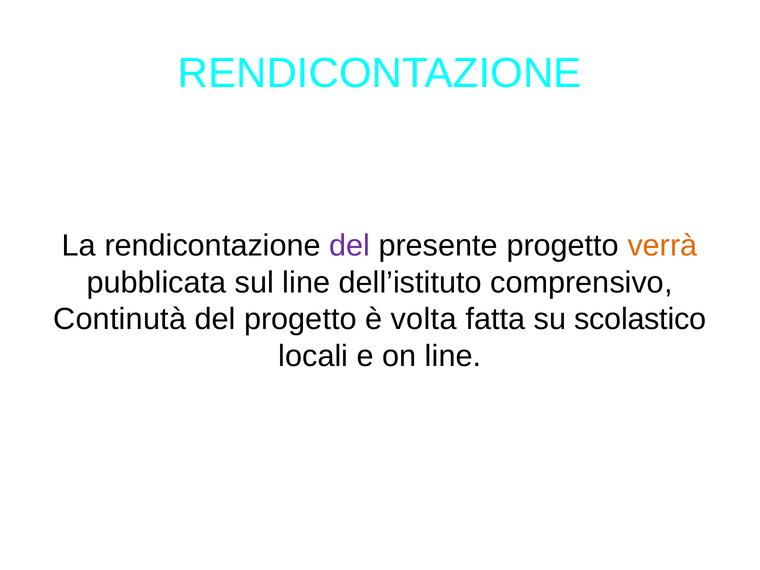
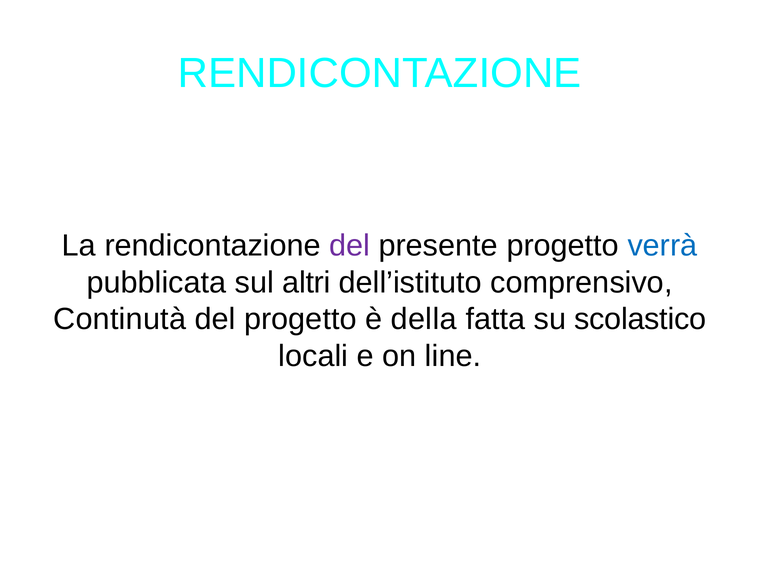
verrà colour: orange -> blue
sul line: line -> altri
volta: volta -> della
